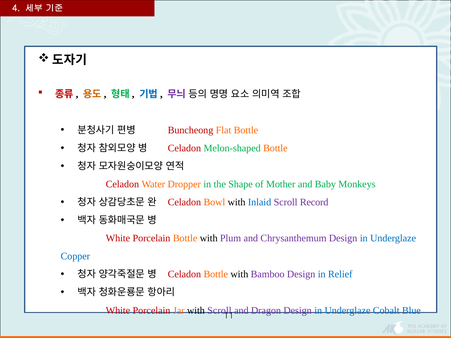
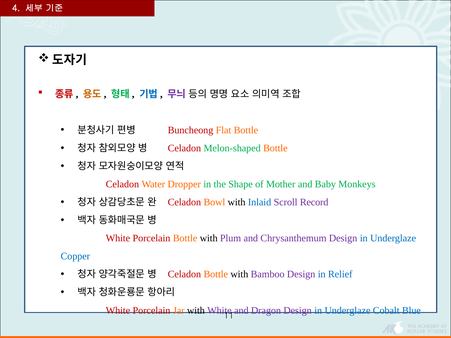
with Scroll: Scroll -> White
